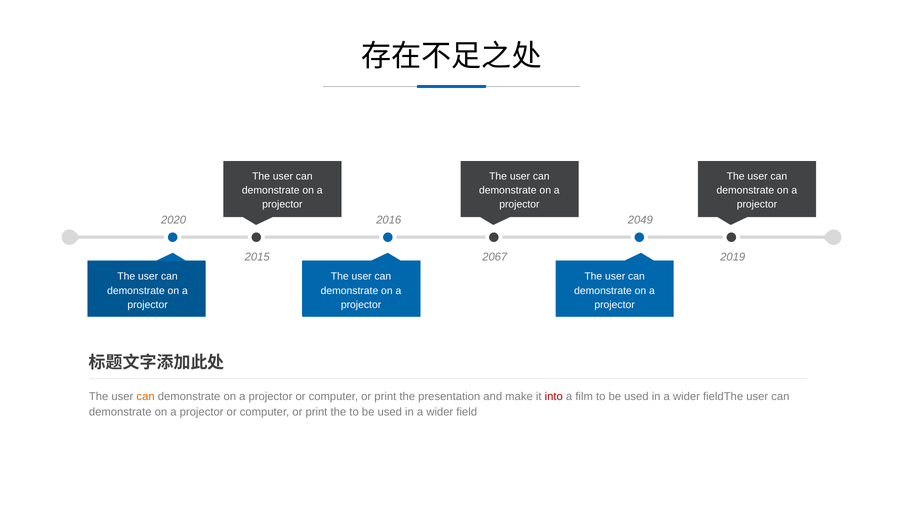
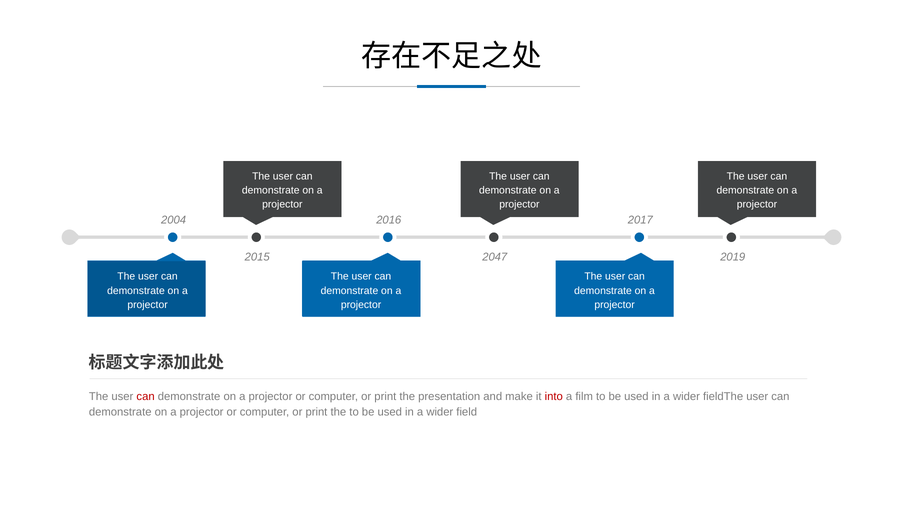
2020: 2020 -> 2004
2049: 2049 -> 2017
2067: 2067 -> 2047
can at (146, 396) colour: orange -> red
